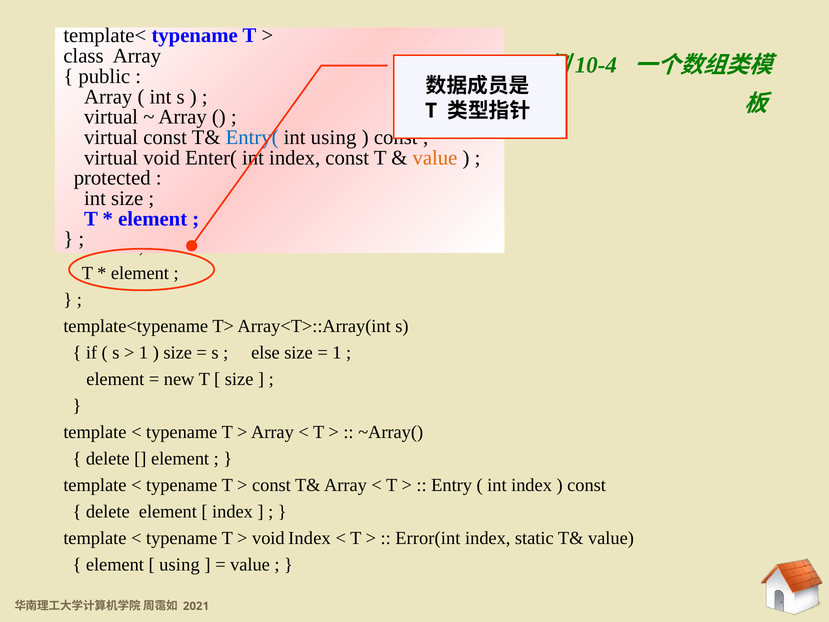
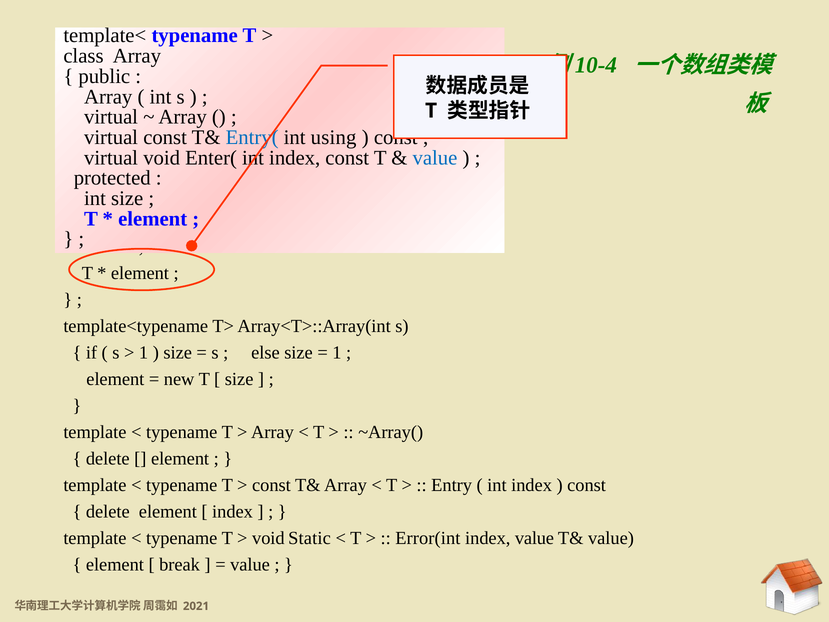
value at (435, 158) colour: orange -> blue
void Index: Index -> Static
index static: static -> value
using at (179, 565): using -> break
